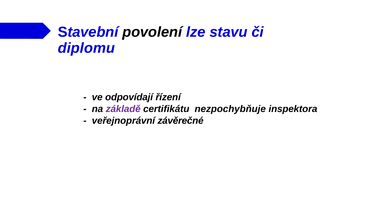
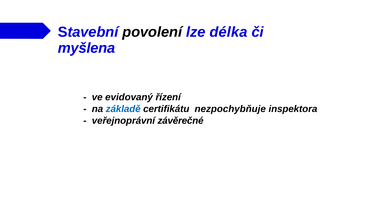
stavu: stavu -> délka
diplomu: diplomu -> myšlena
odpovídají: odpovídají -> evidovaný
základě colour: purple -> blue
